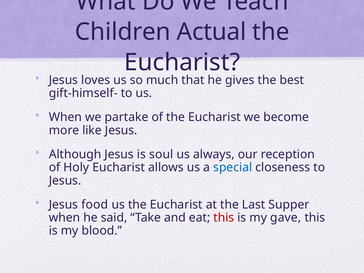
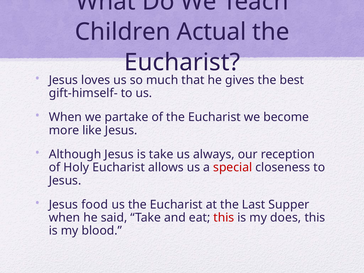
is soul: soul -> take
special colour: blue -> red
gave: gave -> does
